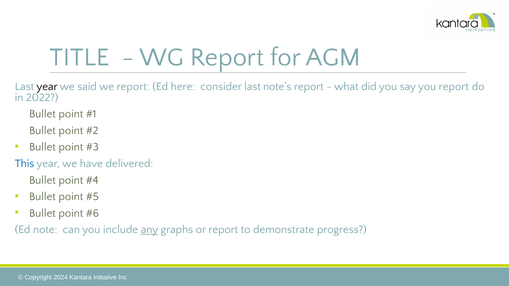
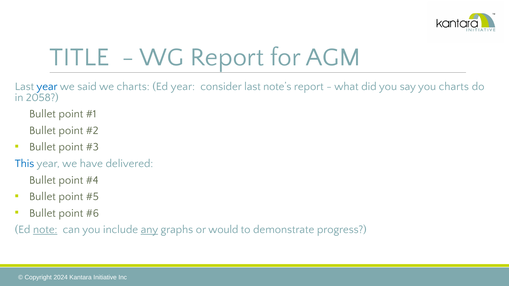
year at (47, 87) colour: black -> blue
we report: report -> charts
Ed here: here -> year
you report: report -> charts
2022: 2022 -> 2058
note underline: none -> present
or report: report -> would
